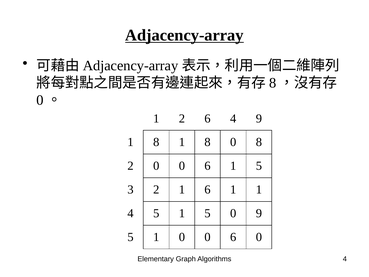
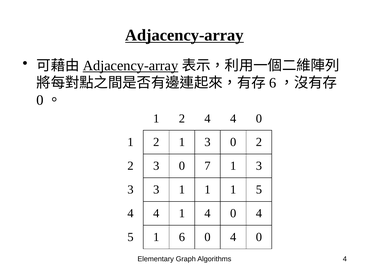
Adjacency-array at (131, 66) underline: none -> present
8 at (273, 83): 8 -> 6
2 6: 6 -> 4
9 at (259, 118): 9 -> 0
8 at (156, 142): 8 -> 2
8 at (208, 142): 8 -> 3
0 8: 8 -> 2
2 0: 0 -> 3
6 at (208, 166): 6 -> 7
5 at (259, 166): 5 -> 3
2 at (156, 190): 2 -> 3
6 at (208, 190): 6 -> 1
1 1: 1 -> 5
5 at (156, 213): 5 -> 4
5 at (208, 213): 5 -> 4
9 at (259, 213): 9 -> 4
1 0: 0 -> 6
6 at (233, 237): 6 -> 4
